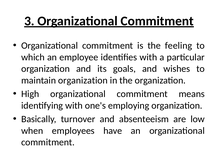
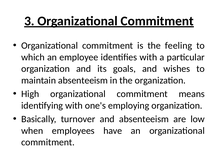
maintain organization: organization -> absenteeism
